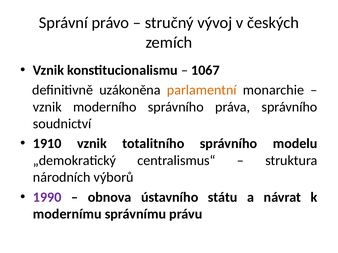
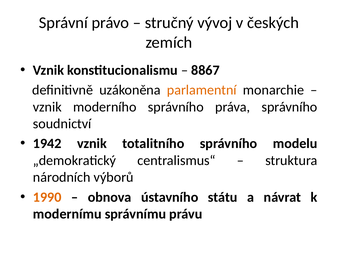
1067: 1067 -> 8867
1910: 1910 -> 1942
1990 colour: purple -> orange
